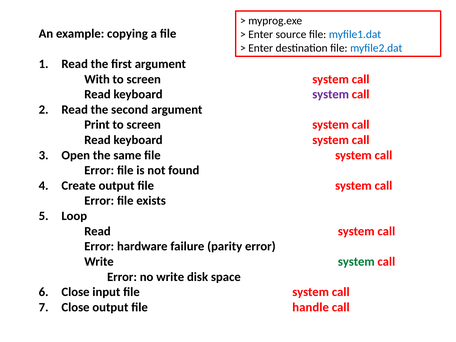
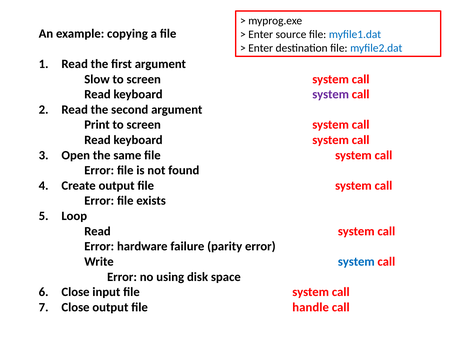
With: With -> Slow
system at (356, 262) colour: green -> blue
no write: write -> using
